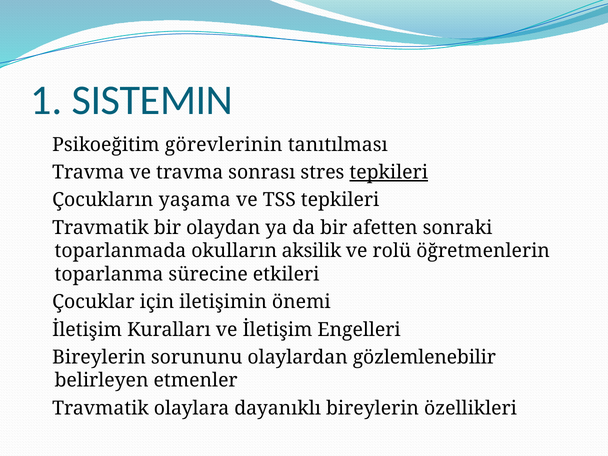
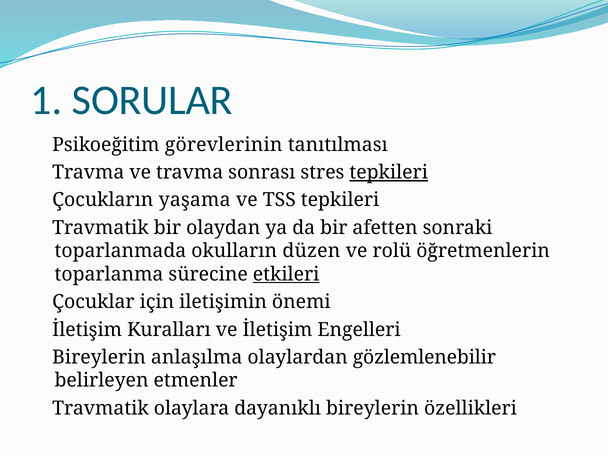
SISTEMIN: SISTEMIN -> SORULAR
aksilik: aksilik -> düzen
etkileri underline: none -> present
sorununu: sorununu -> anlaşılma
